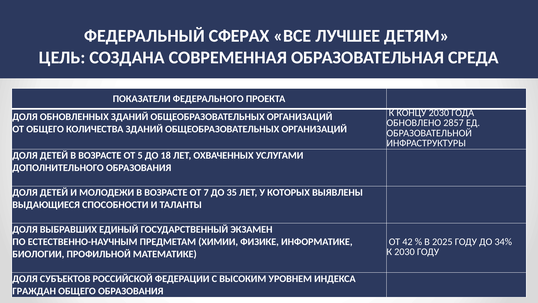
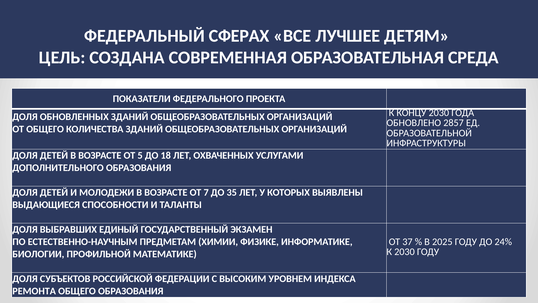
42: 42 -> 37
34%: 34% -> 24%
ГРАЖДАН: ГРАЖДАН -> РЕМОНТА
